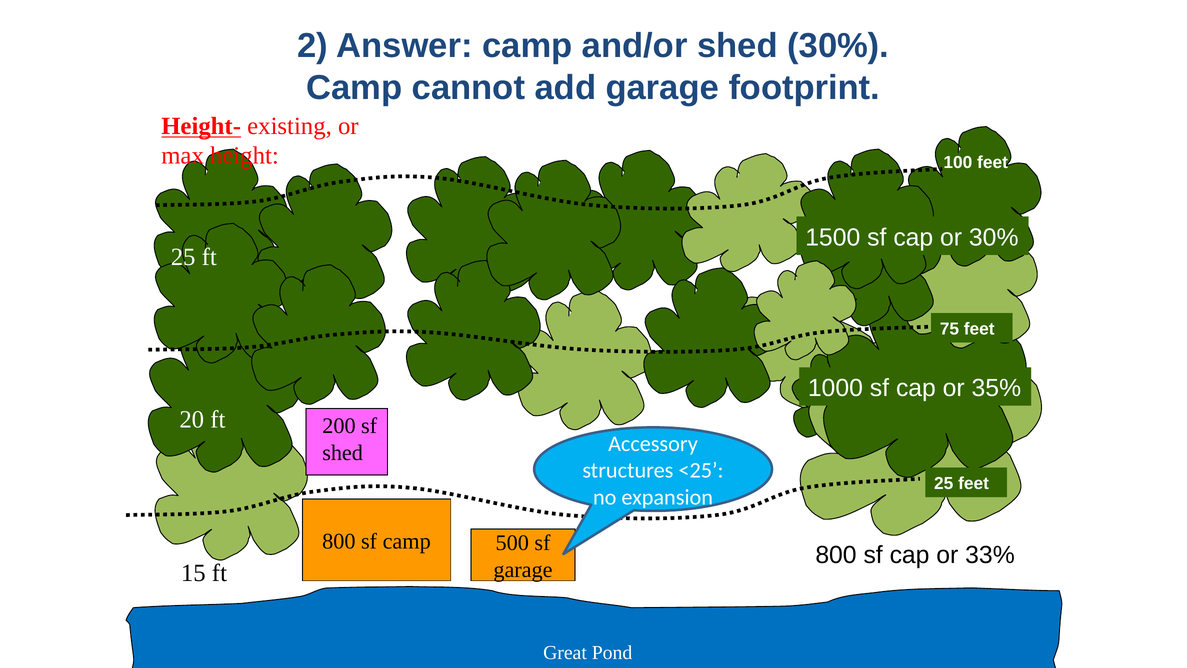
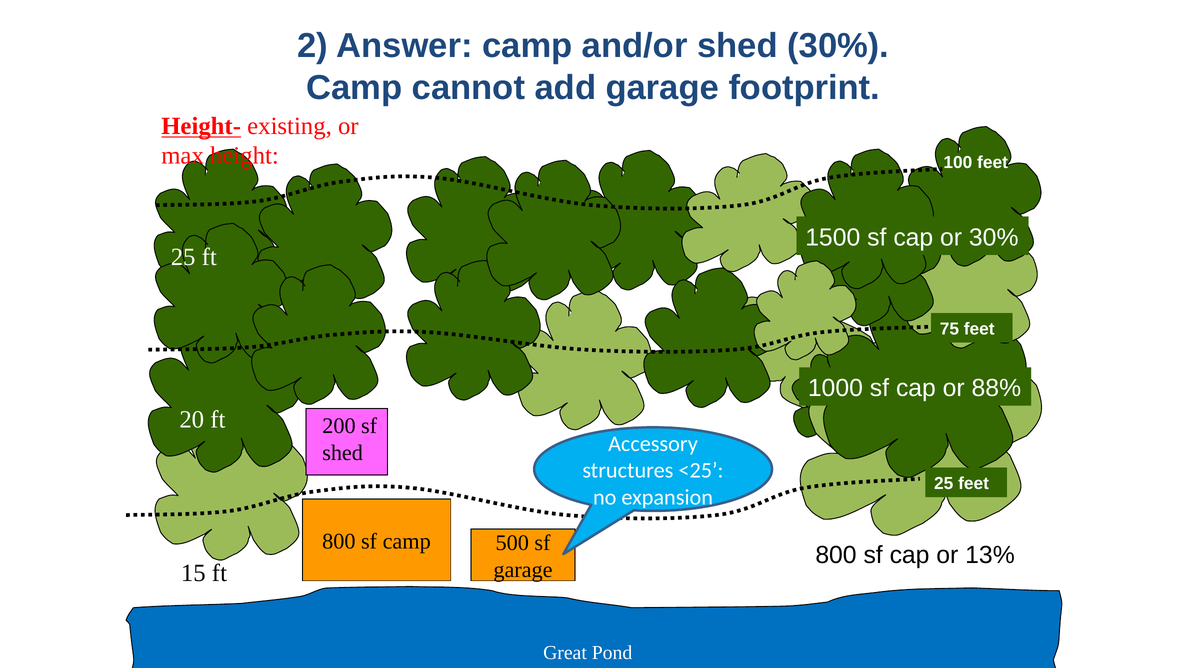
35%: 35% -> 88%
33%: 33% -> 13%
